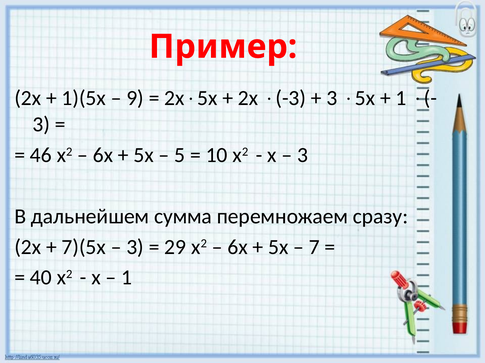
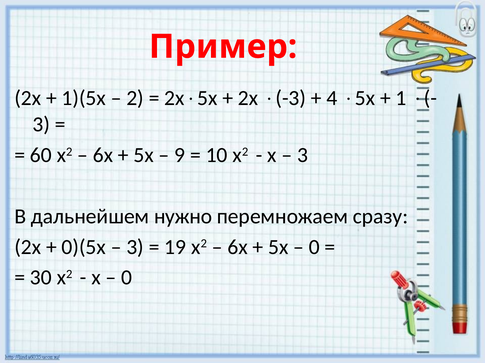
9: 9 -> 2
3 at (332, 98): 3 -> 4
46: 46 -> 60
5: 5 -> 9
сумма: сумма -> нужно
7)(5х: 7)(5х -> 0)(5х
29: 29 -> 19
7 at (314, 247): 7 -> 0
40: 40 -> 30
1 at (127, 278): 1 -> 0
